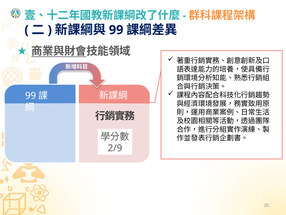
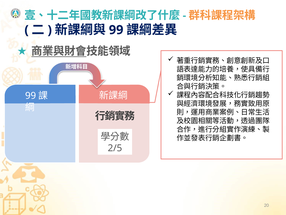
2/9: 2/9 -> 2/5
